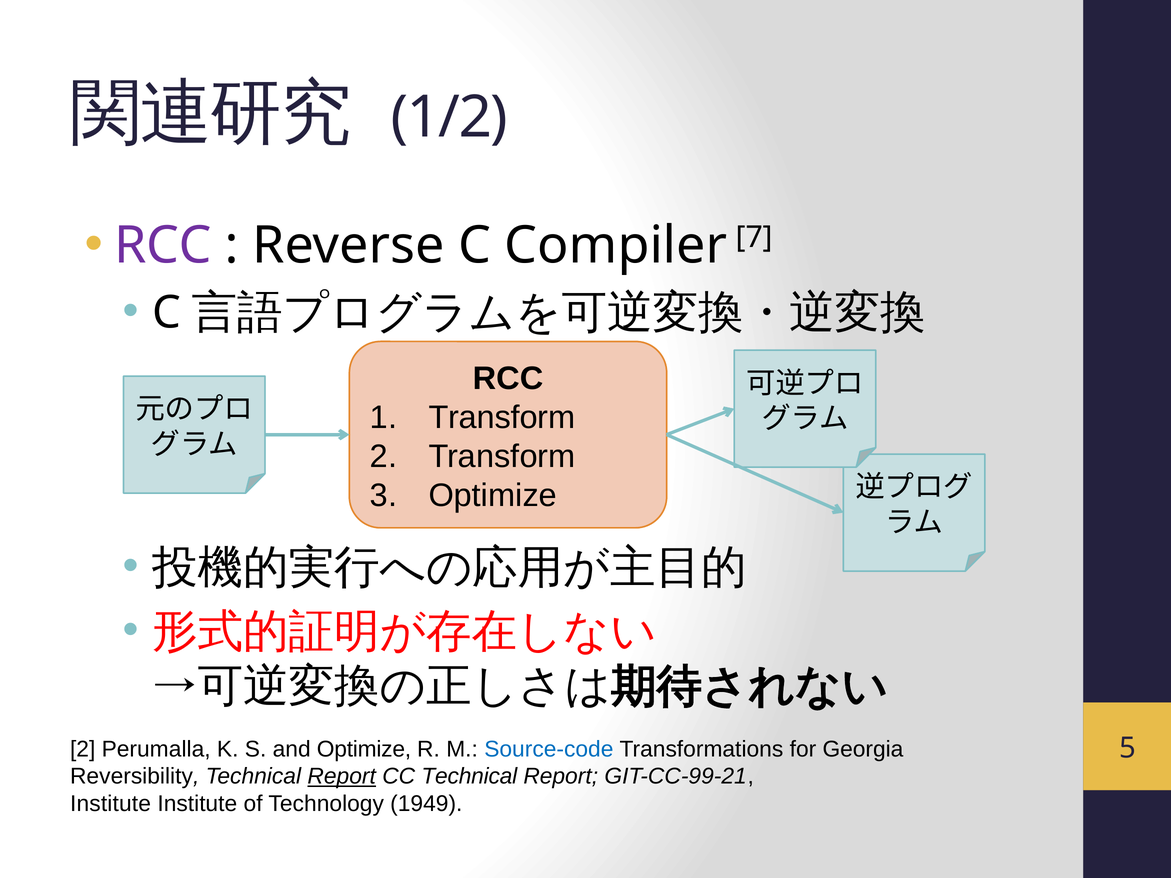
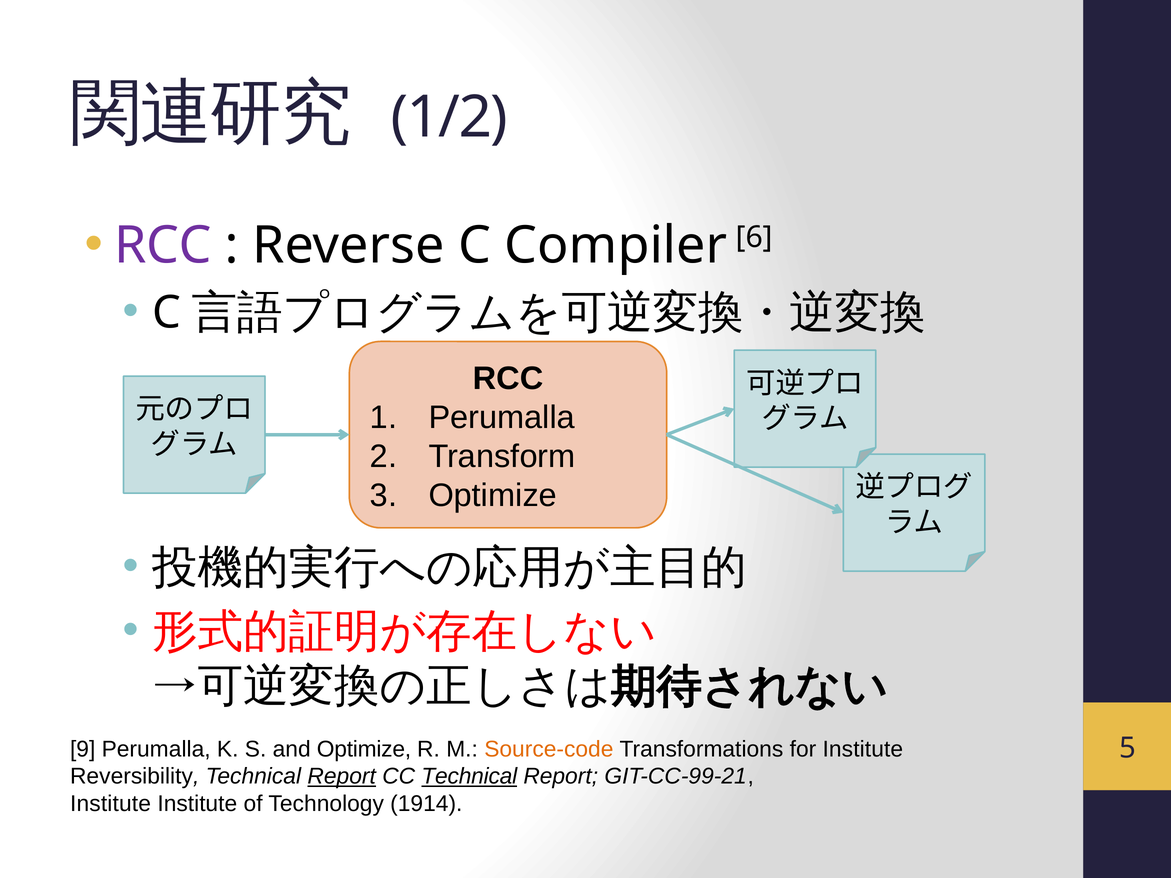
7: 7 -> 6
1 Transform: Transform -> Perumalla
2 at (83, 749): 2 -> 9
Source-code colour: blue -> orange
for Georgia: Georgia -> Institute
Technical at (469, 777) underline: none -> present
1949: 1949 -> 1914
